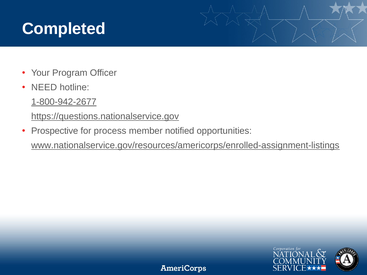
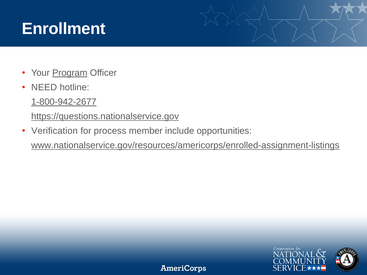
Completed: Completed -> Enrollment
Program underline: none -> present
Prospective: Prospective -> Verification
notified: notified -> include
